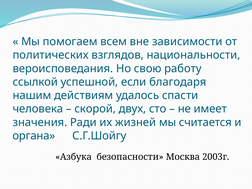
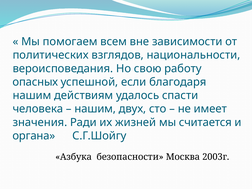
ссылкой: ссылкой -> опасных
скорой at (95, 109): скорой -> нашим
